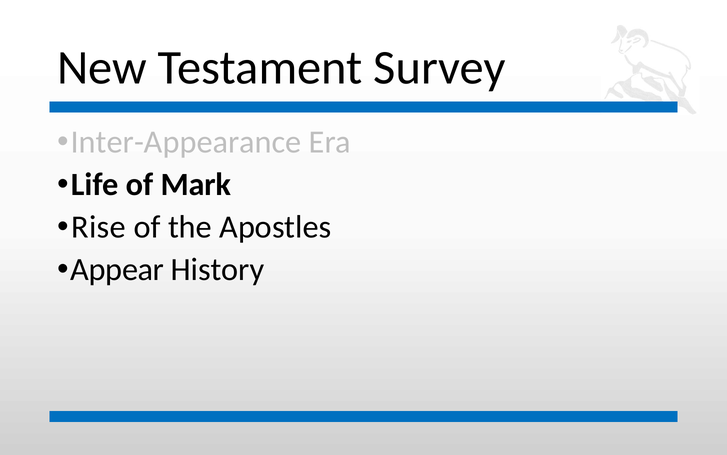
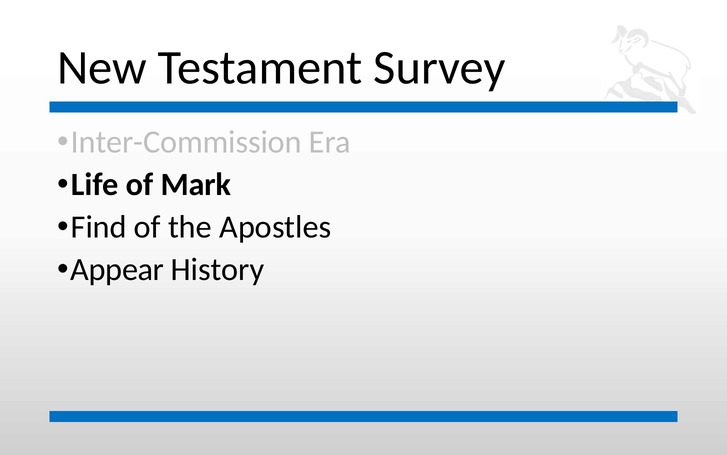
Inter-Appearance: Inter-Appearance -> Inter-Commission
Rise: Rise -> Find
